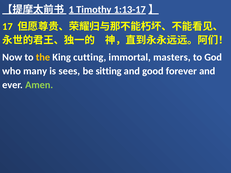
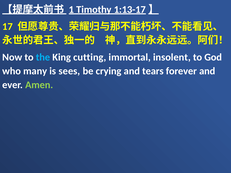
the colour: yellow -> light blue
masters: masters -> insolent
sitting: sitting -> crying
good: good -> tears
